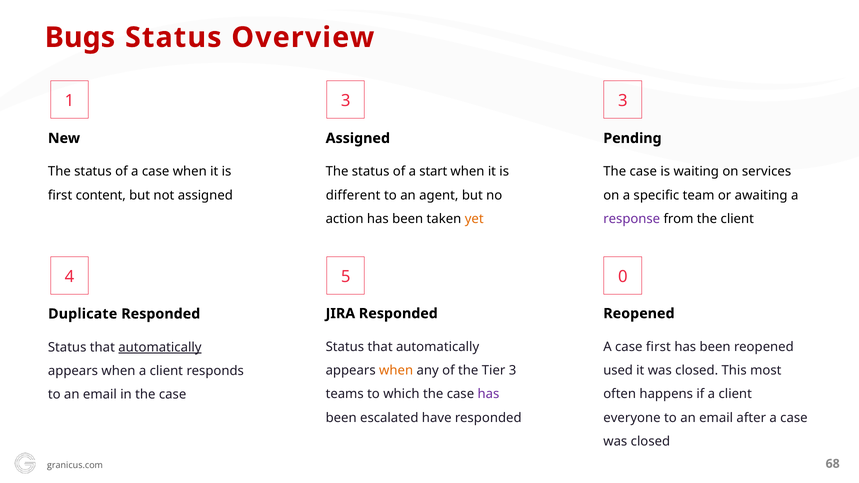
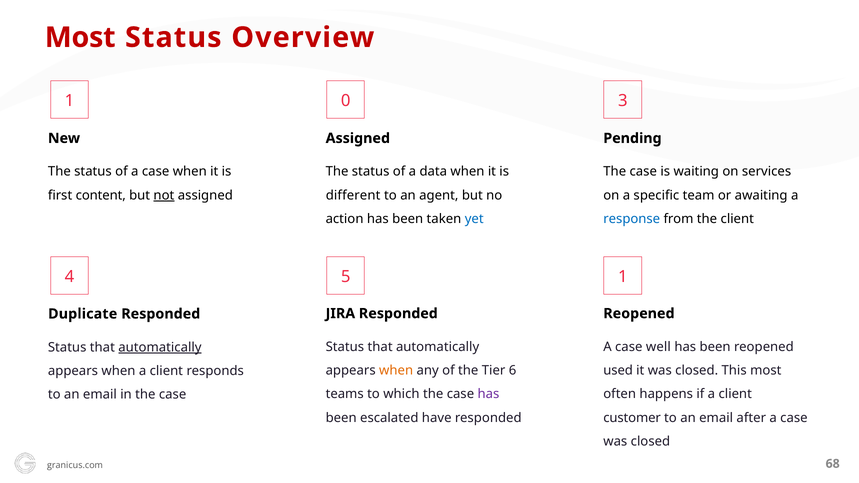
Bugs at (80, 37): Bugs -> Most
1 3: 3 -> 0
start: start -> data
not underline: none -> present
yet colour: orange -> blue
response colour: purple -> blue
5 0: 0 -> 1
case first: first -> well
Tier 3: 3 -> 6
everyone: everyone -> customer
